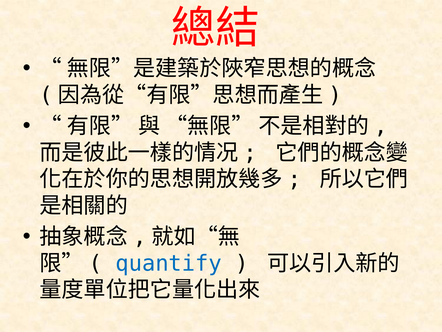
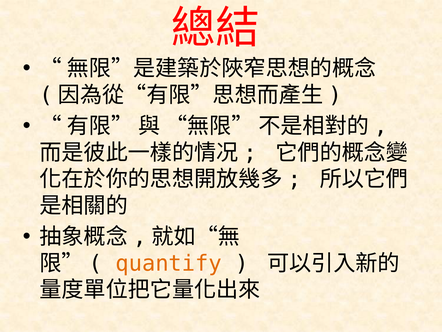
quantify colour: blue -> orange
